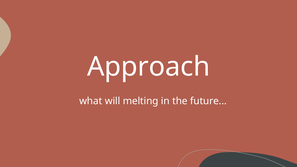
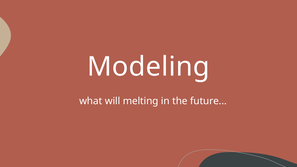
Approach: Approach -> Modeling
